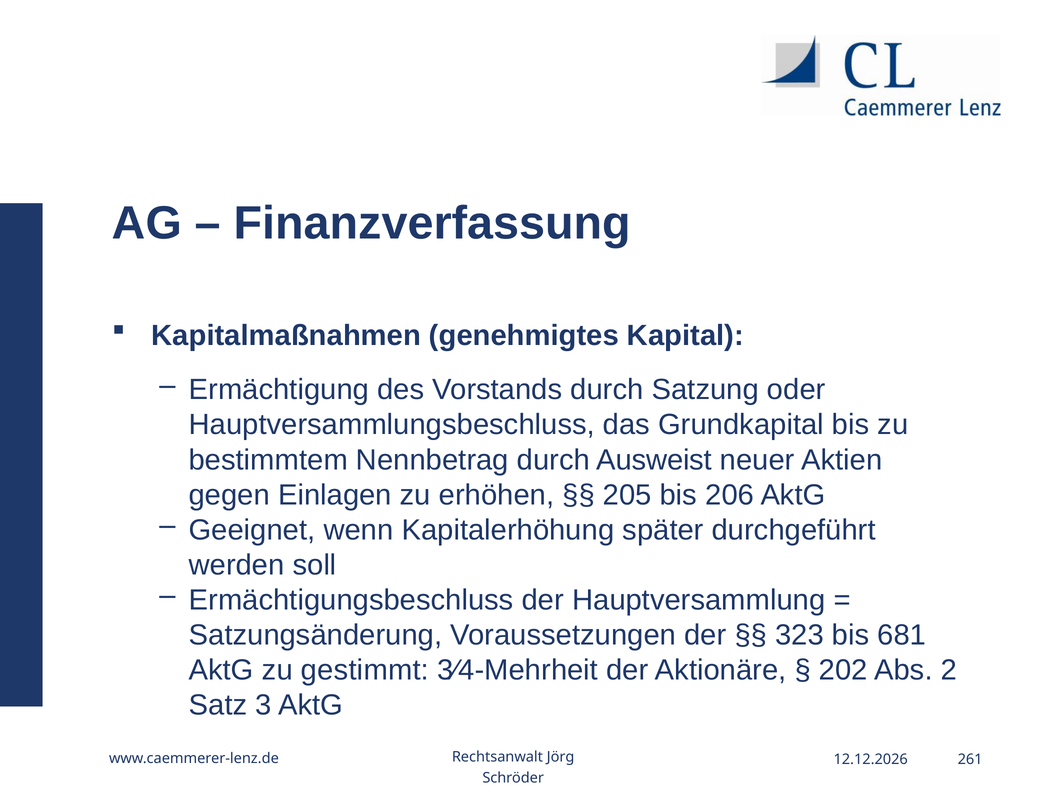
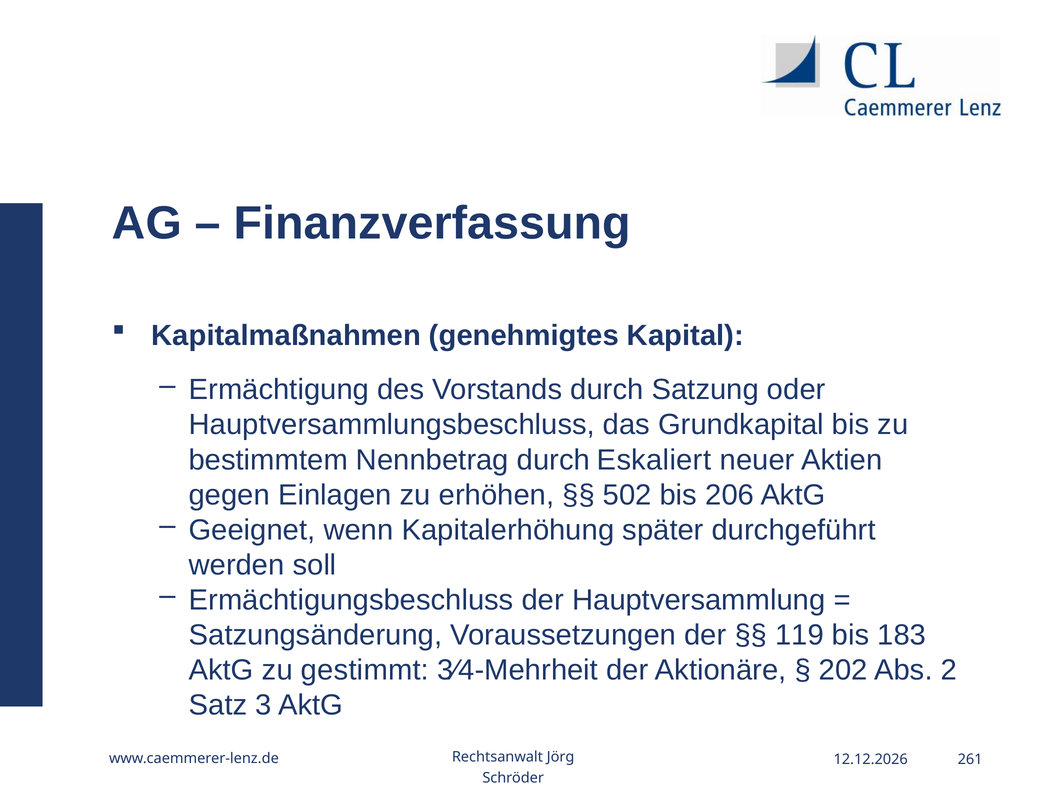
Ausweist: Ausweist -> Eskaliert
205: 205 -> 502
323: 323 -> 119
681: 681 -> 183
